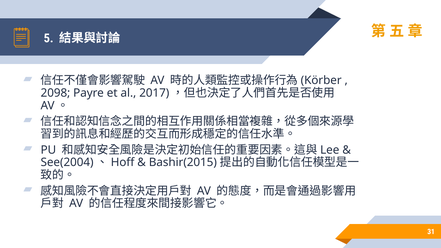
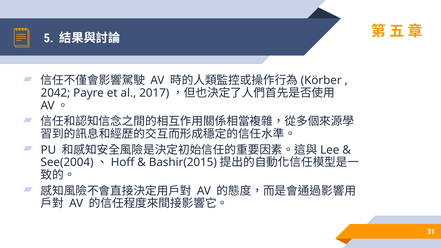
2098: 2098 -> 2042
